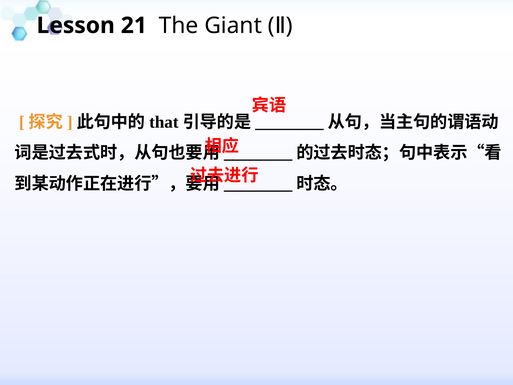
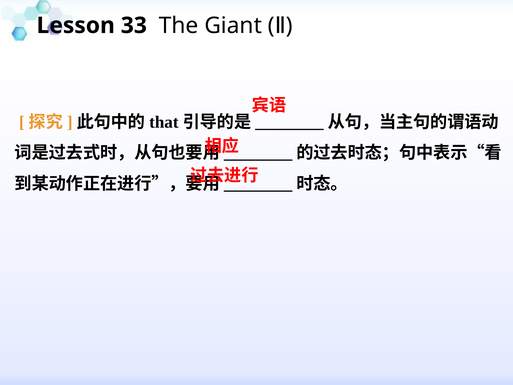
21: 21 -> 33
